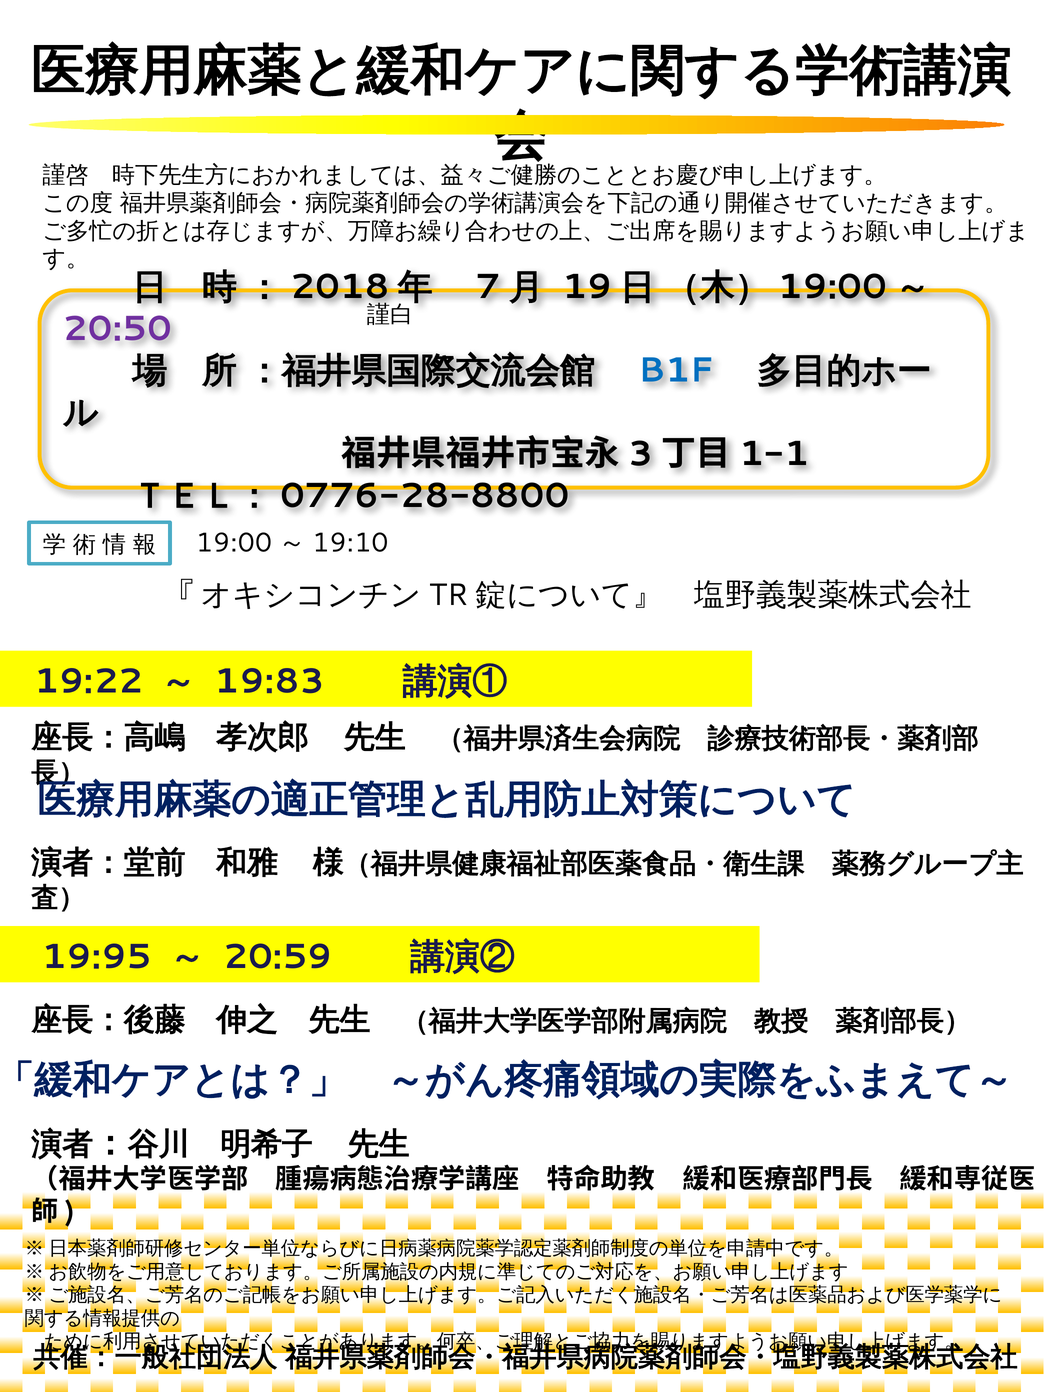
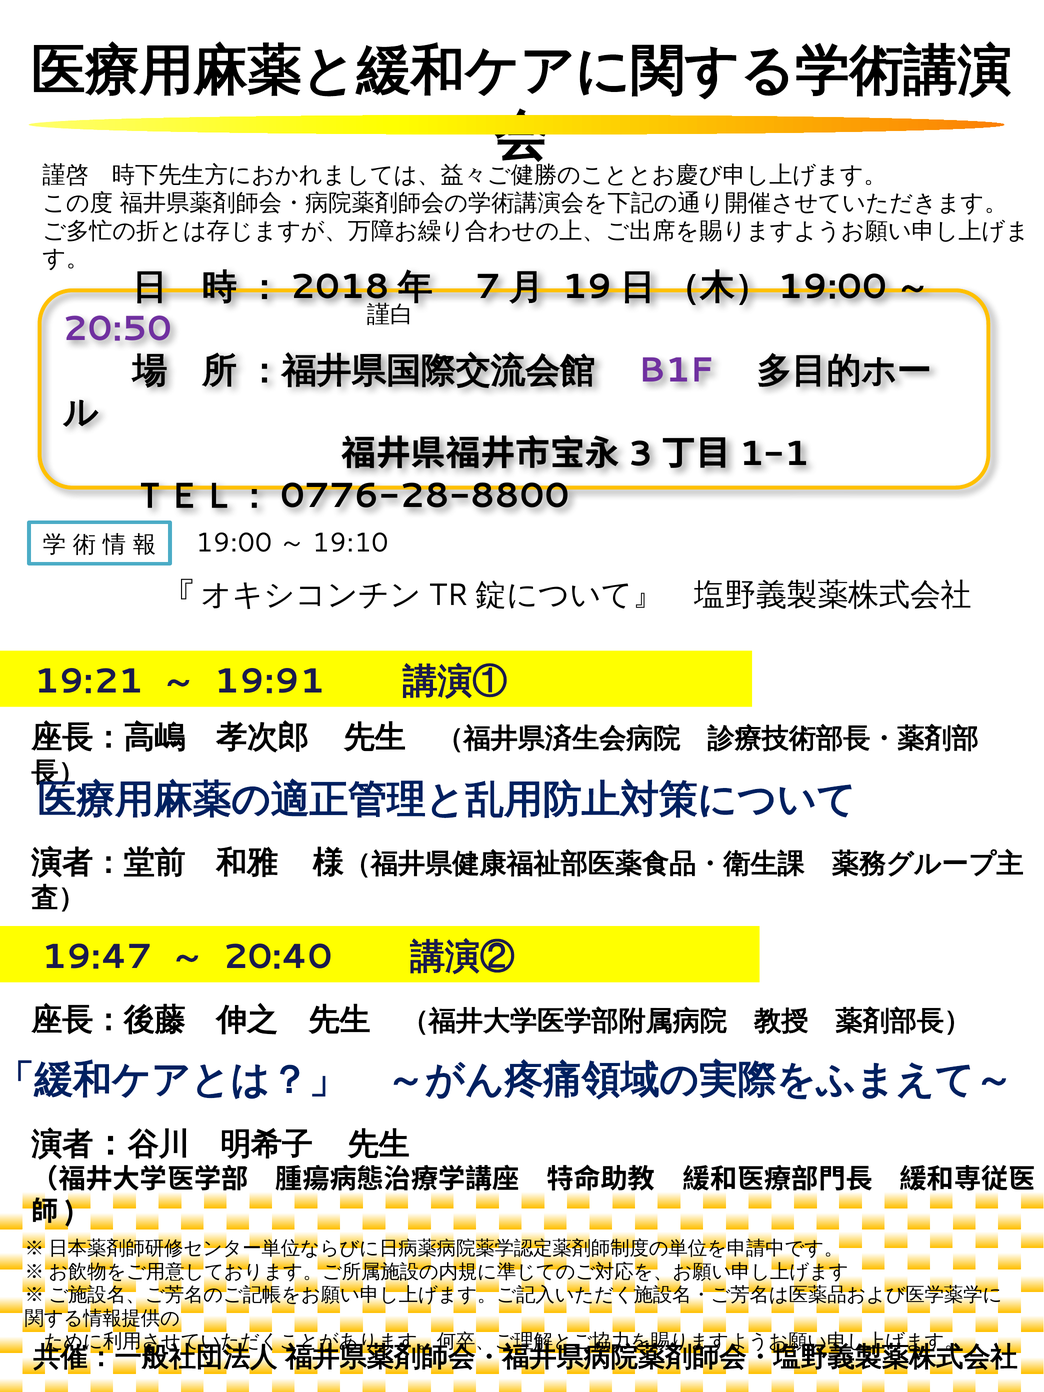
B1F colour: blue -> purple
19:22: 19:22 -> 19:21
19:83: 19:83 -> 19:91
19:95: 19:95 -> 19:47
20:59: 20:59 -> 20:40
